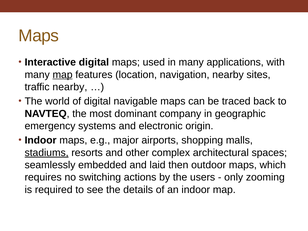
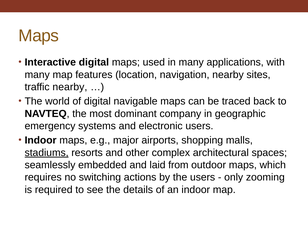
map at (63, 75) underline: present -> none
electronic origin: origin -> users
then: then -> from
